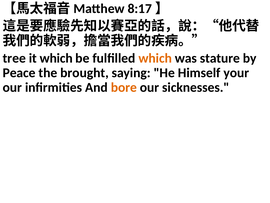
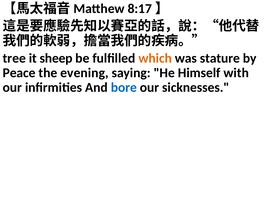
it which: which -> sheep
brought: brought -> evening
your: your -> with
bore colour: orange -> blue
